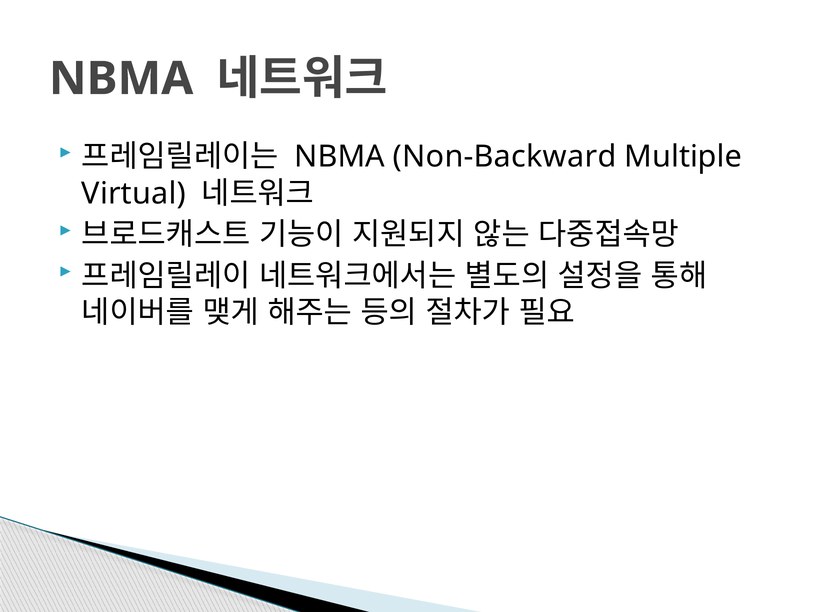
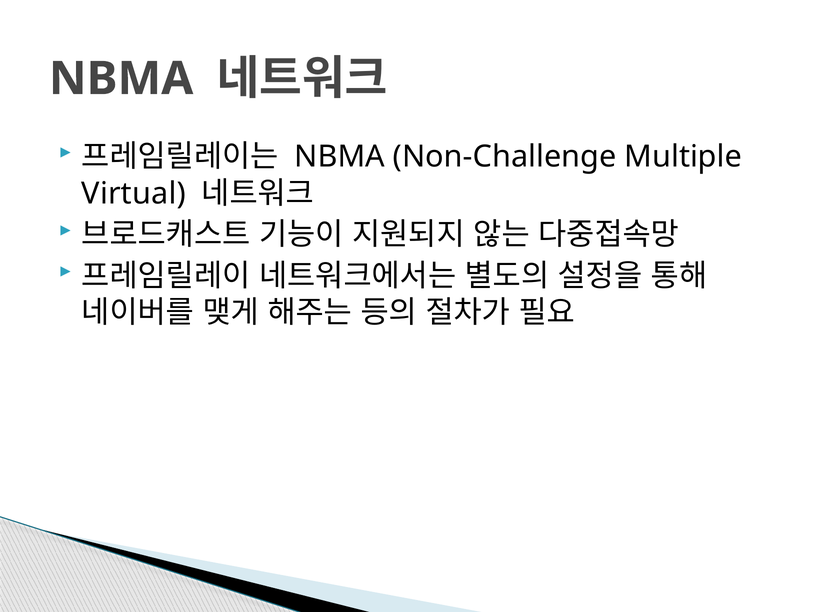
Non-Backward: Non-Backward -> Non-Challenge
